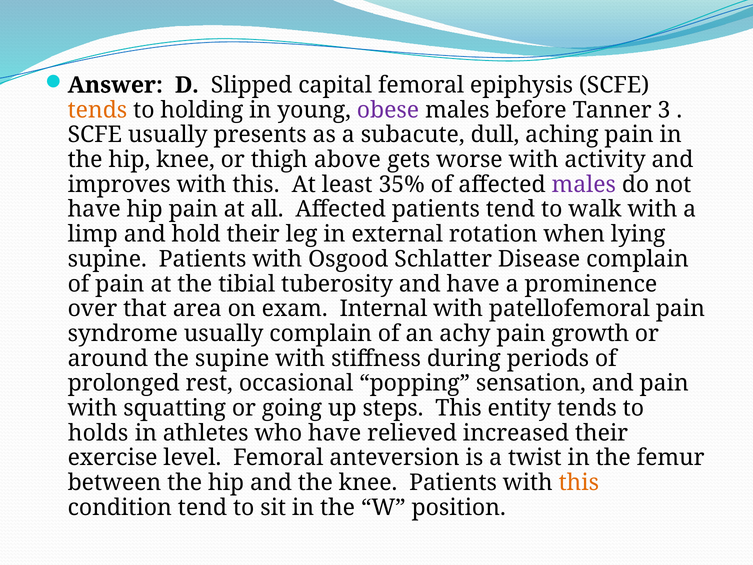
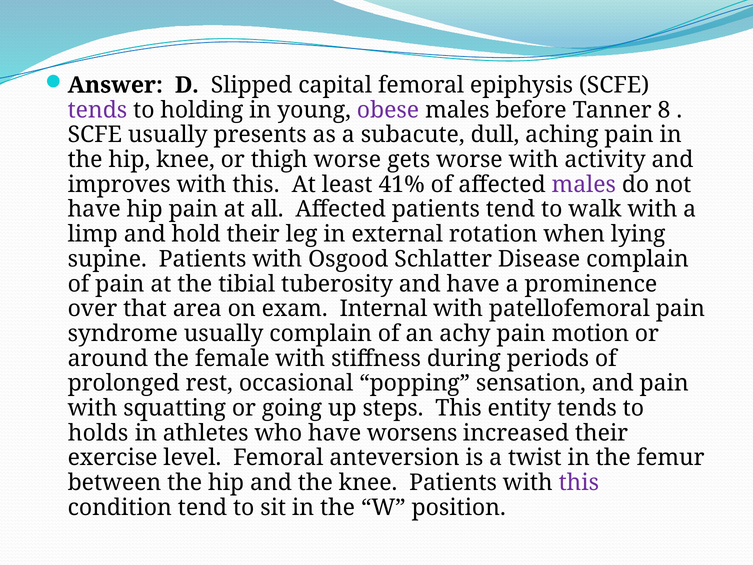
tends at (97, 110) colour: orange -> purple
3: 3 -> 8
thigh above: above -> worse
35%: 35% -> 41%
growth: growth -> motion
the supine: supine -> female
relieved: relieved -> worsens
this at (579, 483) colour: orange -> purple
